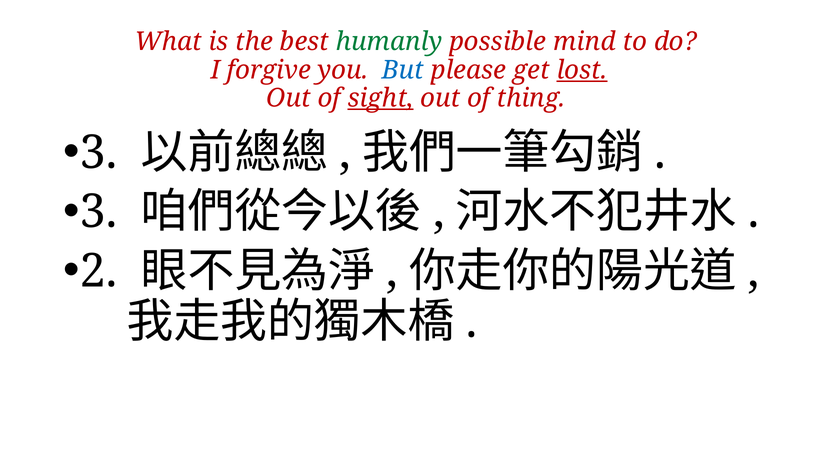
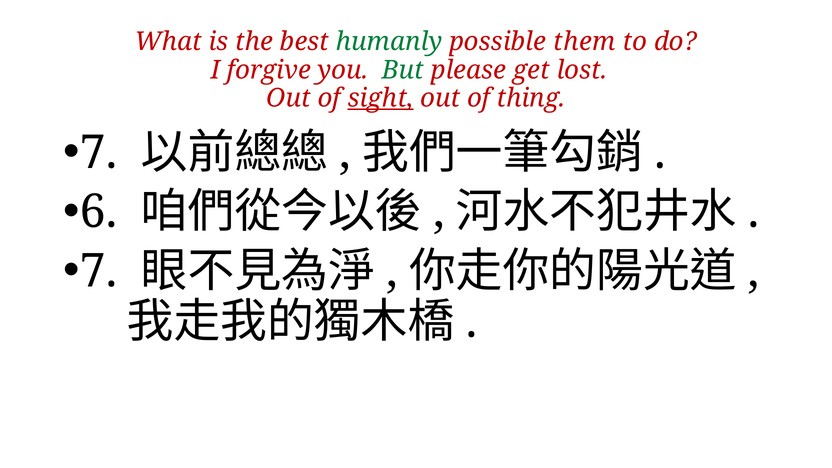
mind: mind -> them
But colour: blue -> green
lost underline: present -> none
3 at (99, 153): 3 -> 7
3 at (99, 212): 3 -> 6
2 at (99, 271): 2 -> 7
